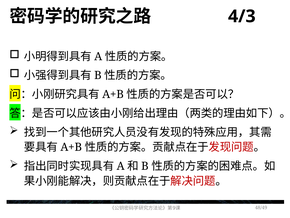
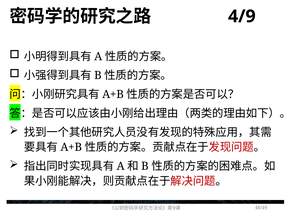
4/3: 4/3 -> 4/9
